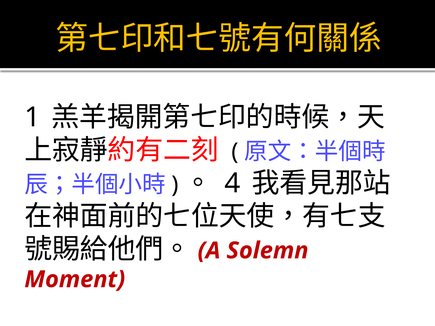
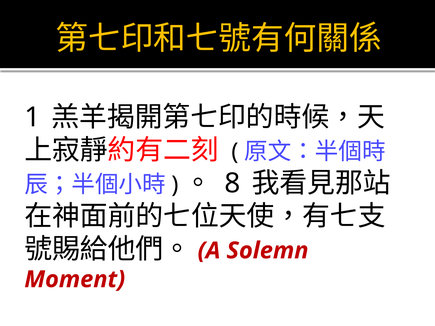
4: 4 -> 8
